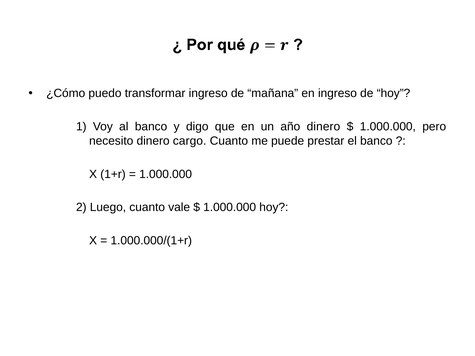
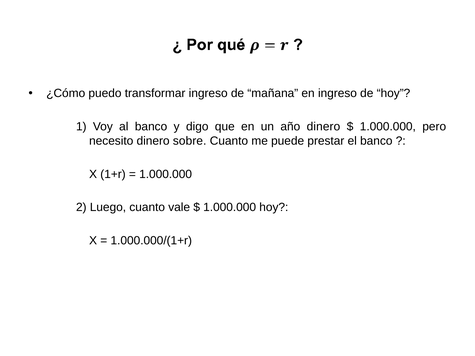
cargo: cargo -> sobre
